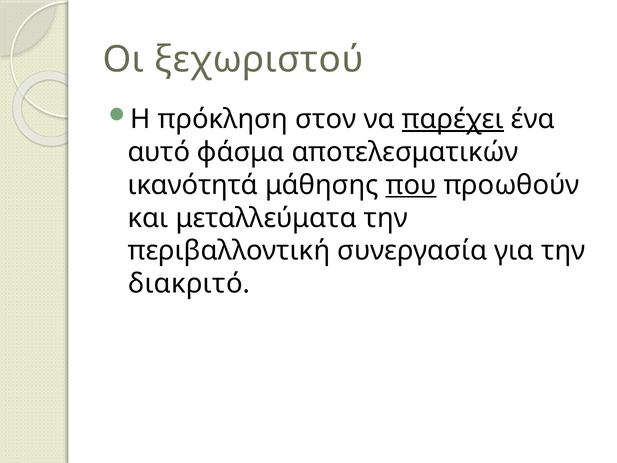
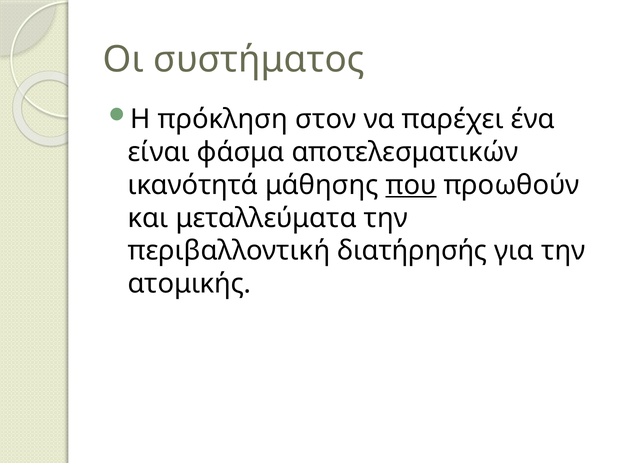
ξεχωριστού: ξεχωριστού -> συστήματος
παρέχει underline: present -> none
αυτό: αυτό -> είναι
συνεργασία: συνεργασία -> διατήρησής
διακριτό: διακριτό -> ατομικής
